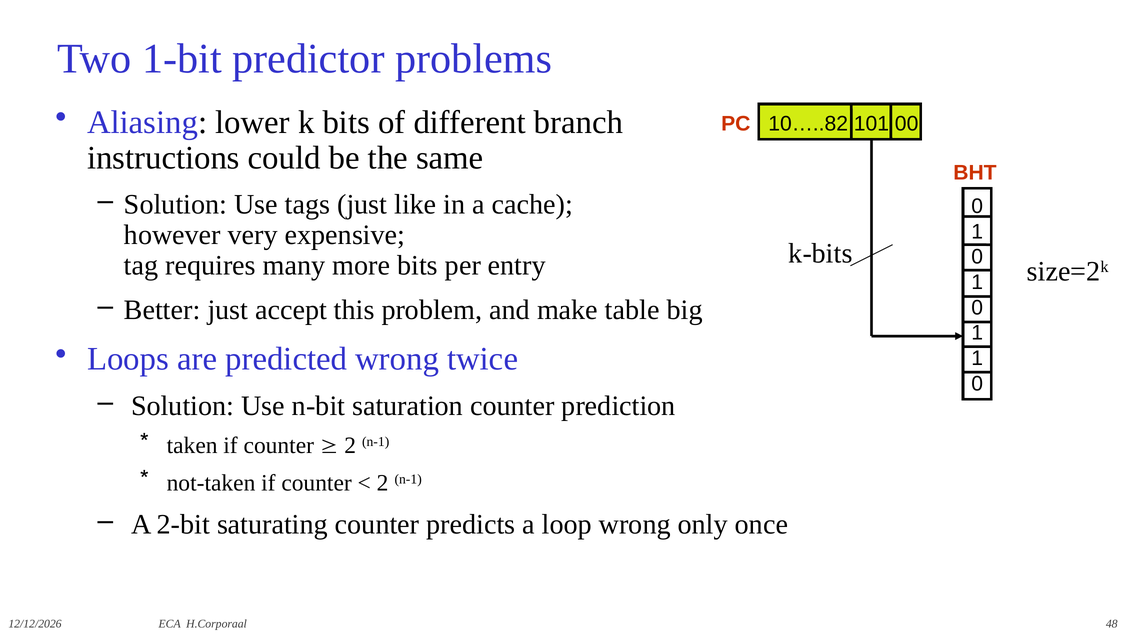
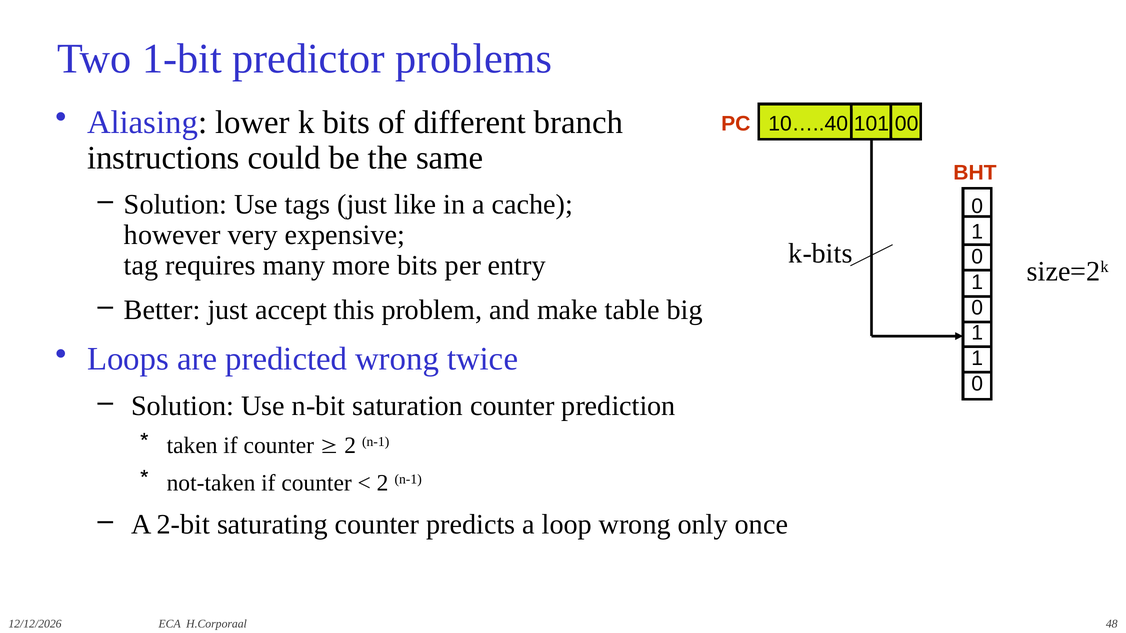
10…..82: 10…..82 -> 10…..40
